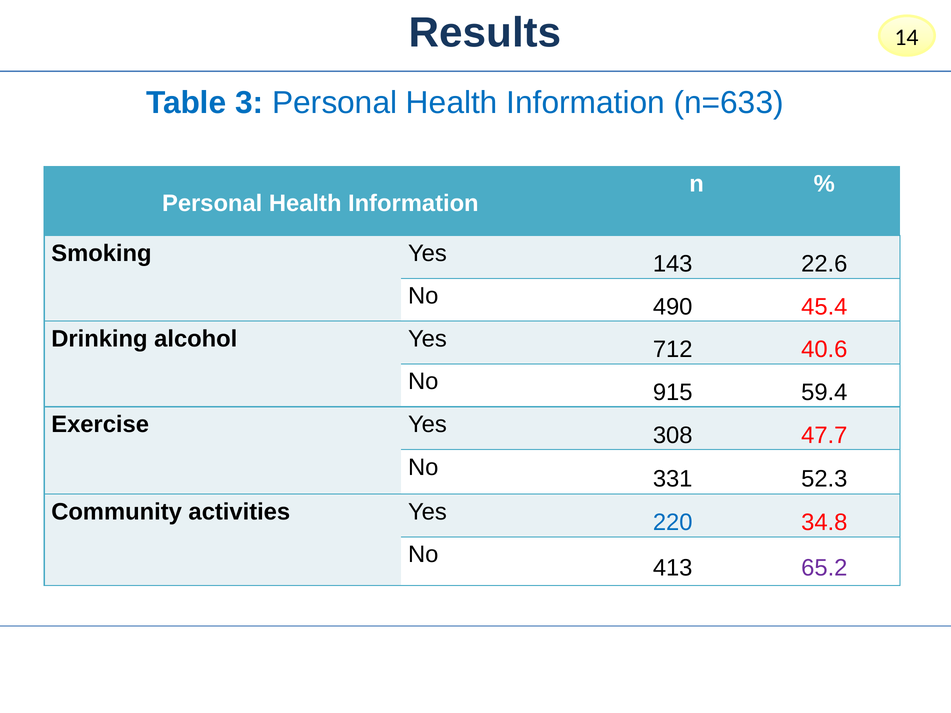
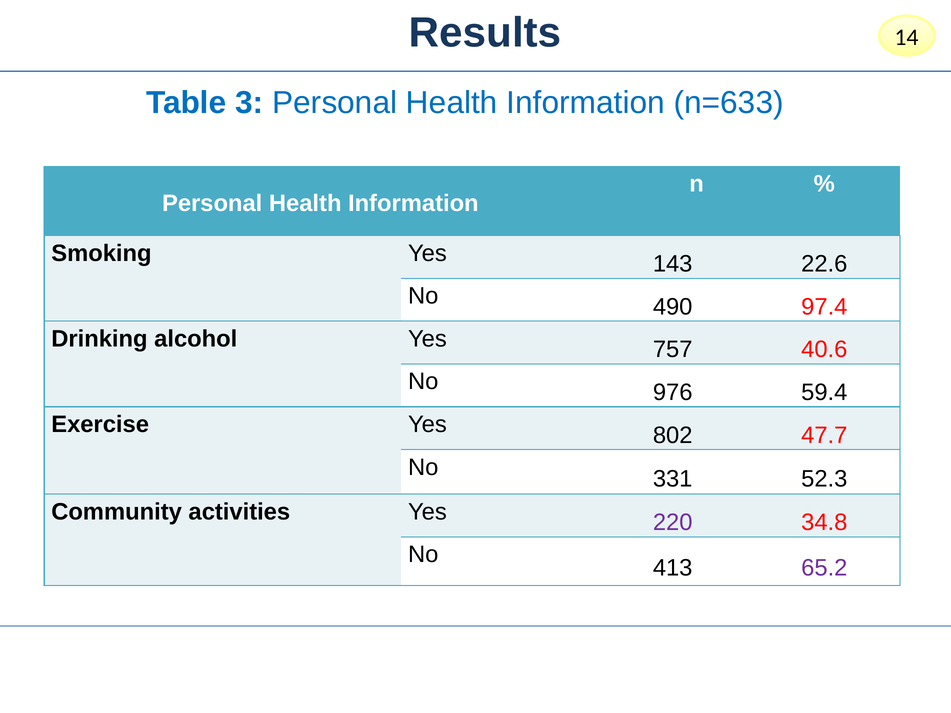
45.4: 45.4 -> 97.4
712: 712 -> 757
915: 915 -> 976
308: 308 -> 802
220 colour: blue -> purple
